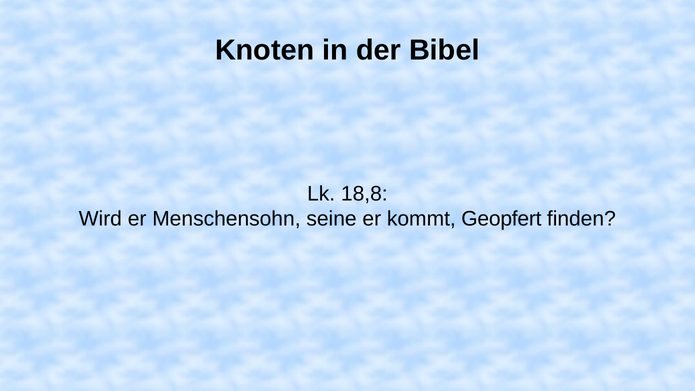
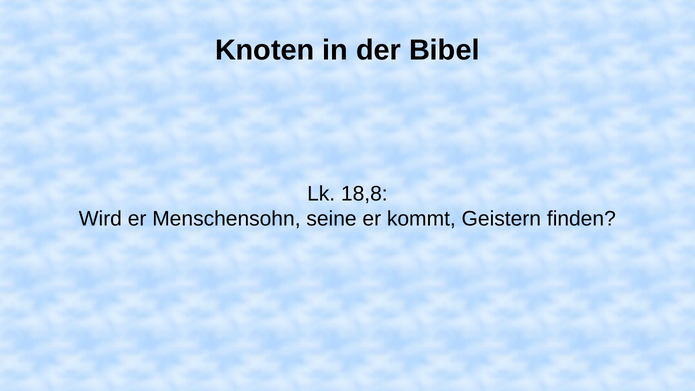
Geopfert: Geopfert -> Geistern
